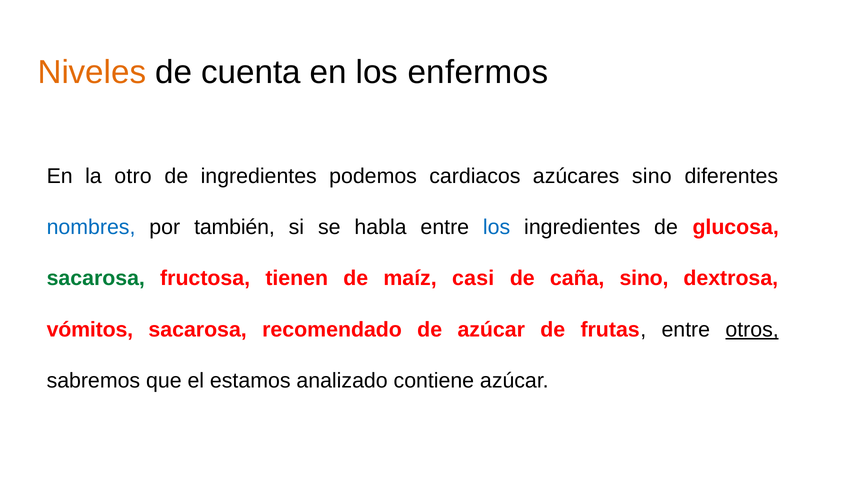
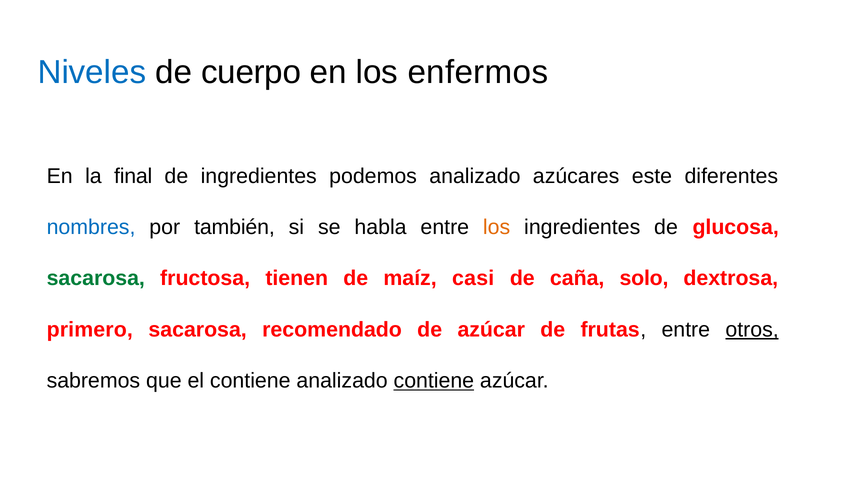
Niveles colour: orange -> blue
cuenta: cuenta -> cuerpo
otro: otro -> final
podemos cardiacos: cardiacos -> analizado
azúcares sino: sino -> este
los at (497, 227) colour: blue -> orange
caña sino: sino -> solo
vómitos: vómitos -> primero
el estamos: estamos -> contiene
contiene at (434, 381) underline: none -> present
